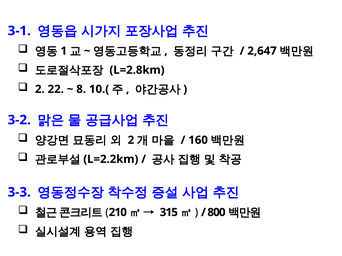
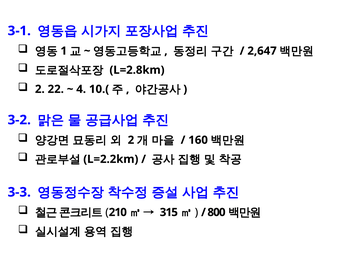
8: 8 -> 4
